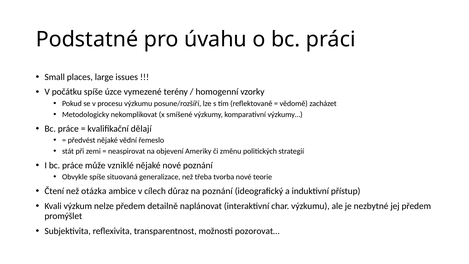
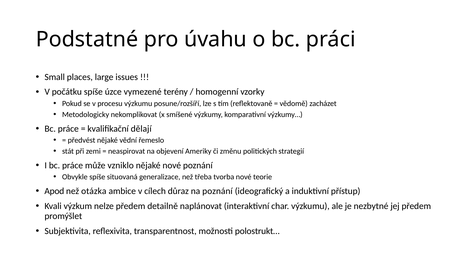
vzniklé: vzniklé -> vzniklo
Čtení: Čtení -> Apod
pozorovat…: pozorovat… -> polostrukt…
